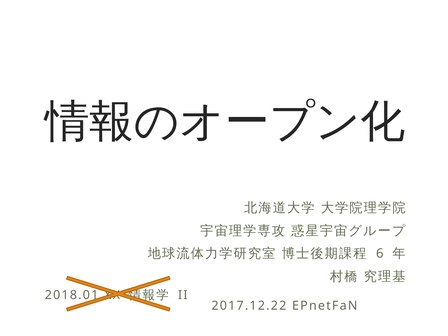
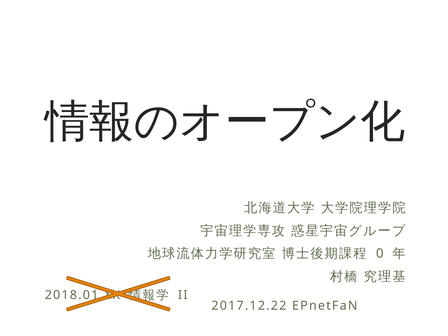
6: 6 -> 0
